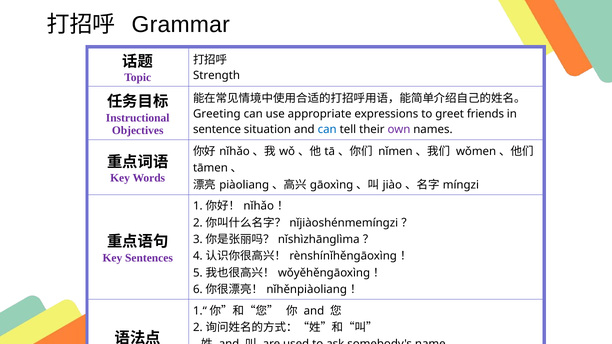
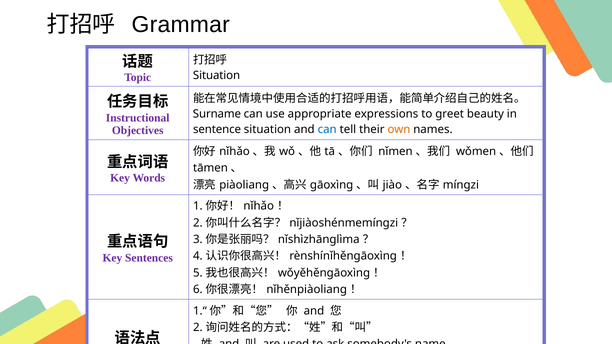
Strength at (217, 75): Strength -> Situation
Greeting: Greeting -> Surname
friends: friends -> beauty
own colour: purple -> orange
